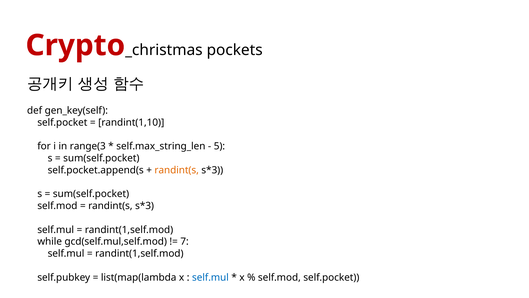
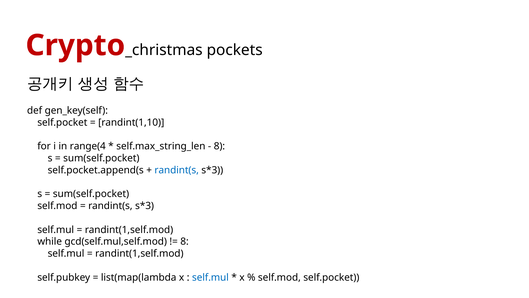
range(3: range(3 -> range(4
5 at (219, 146): 5 -> 8
randint(s at (177, 170) colour: orange -> blue
7 at (185, 241): 7 -> 8
